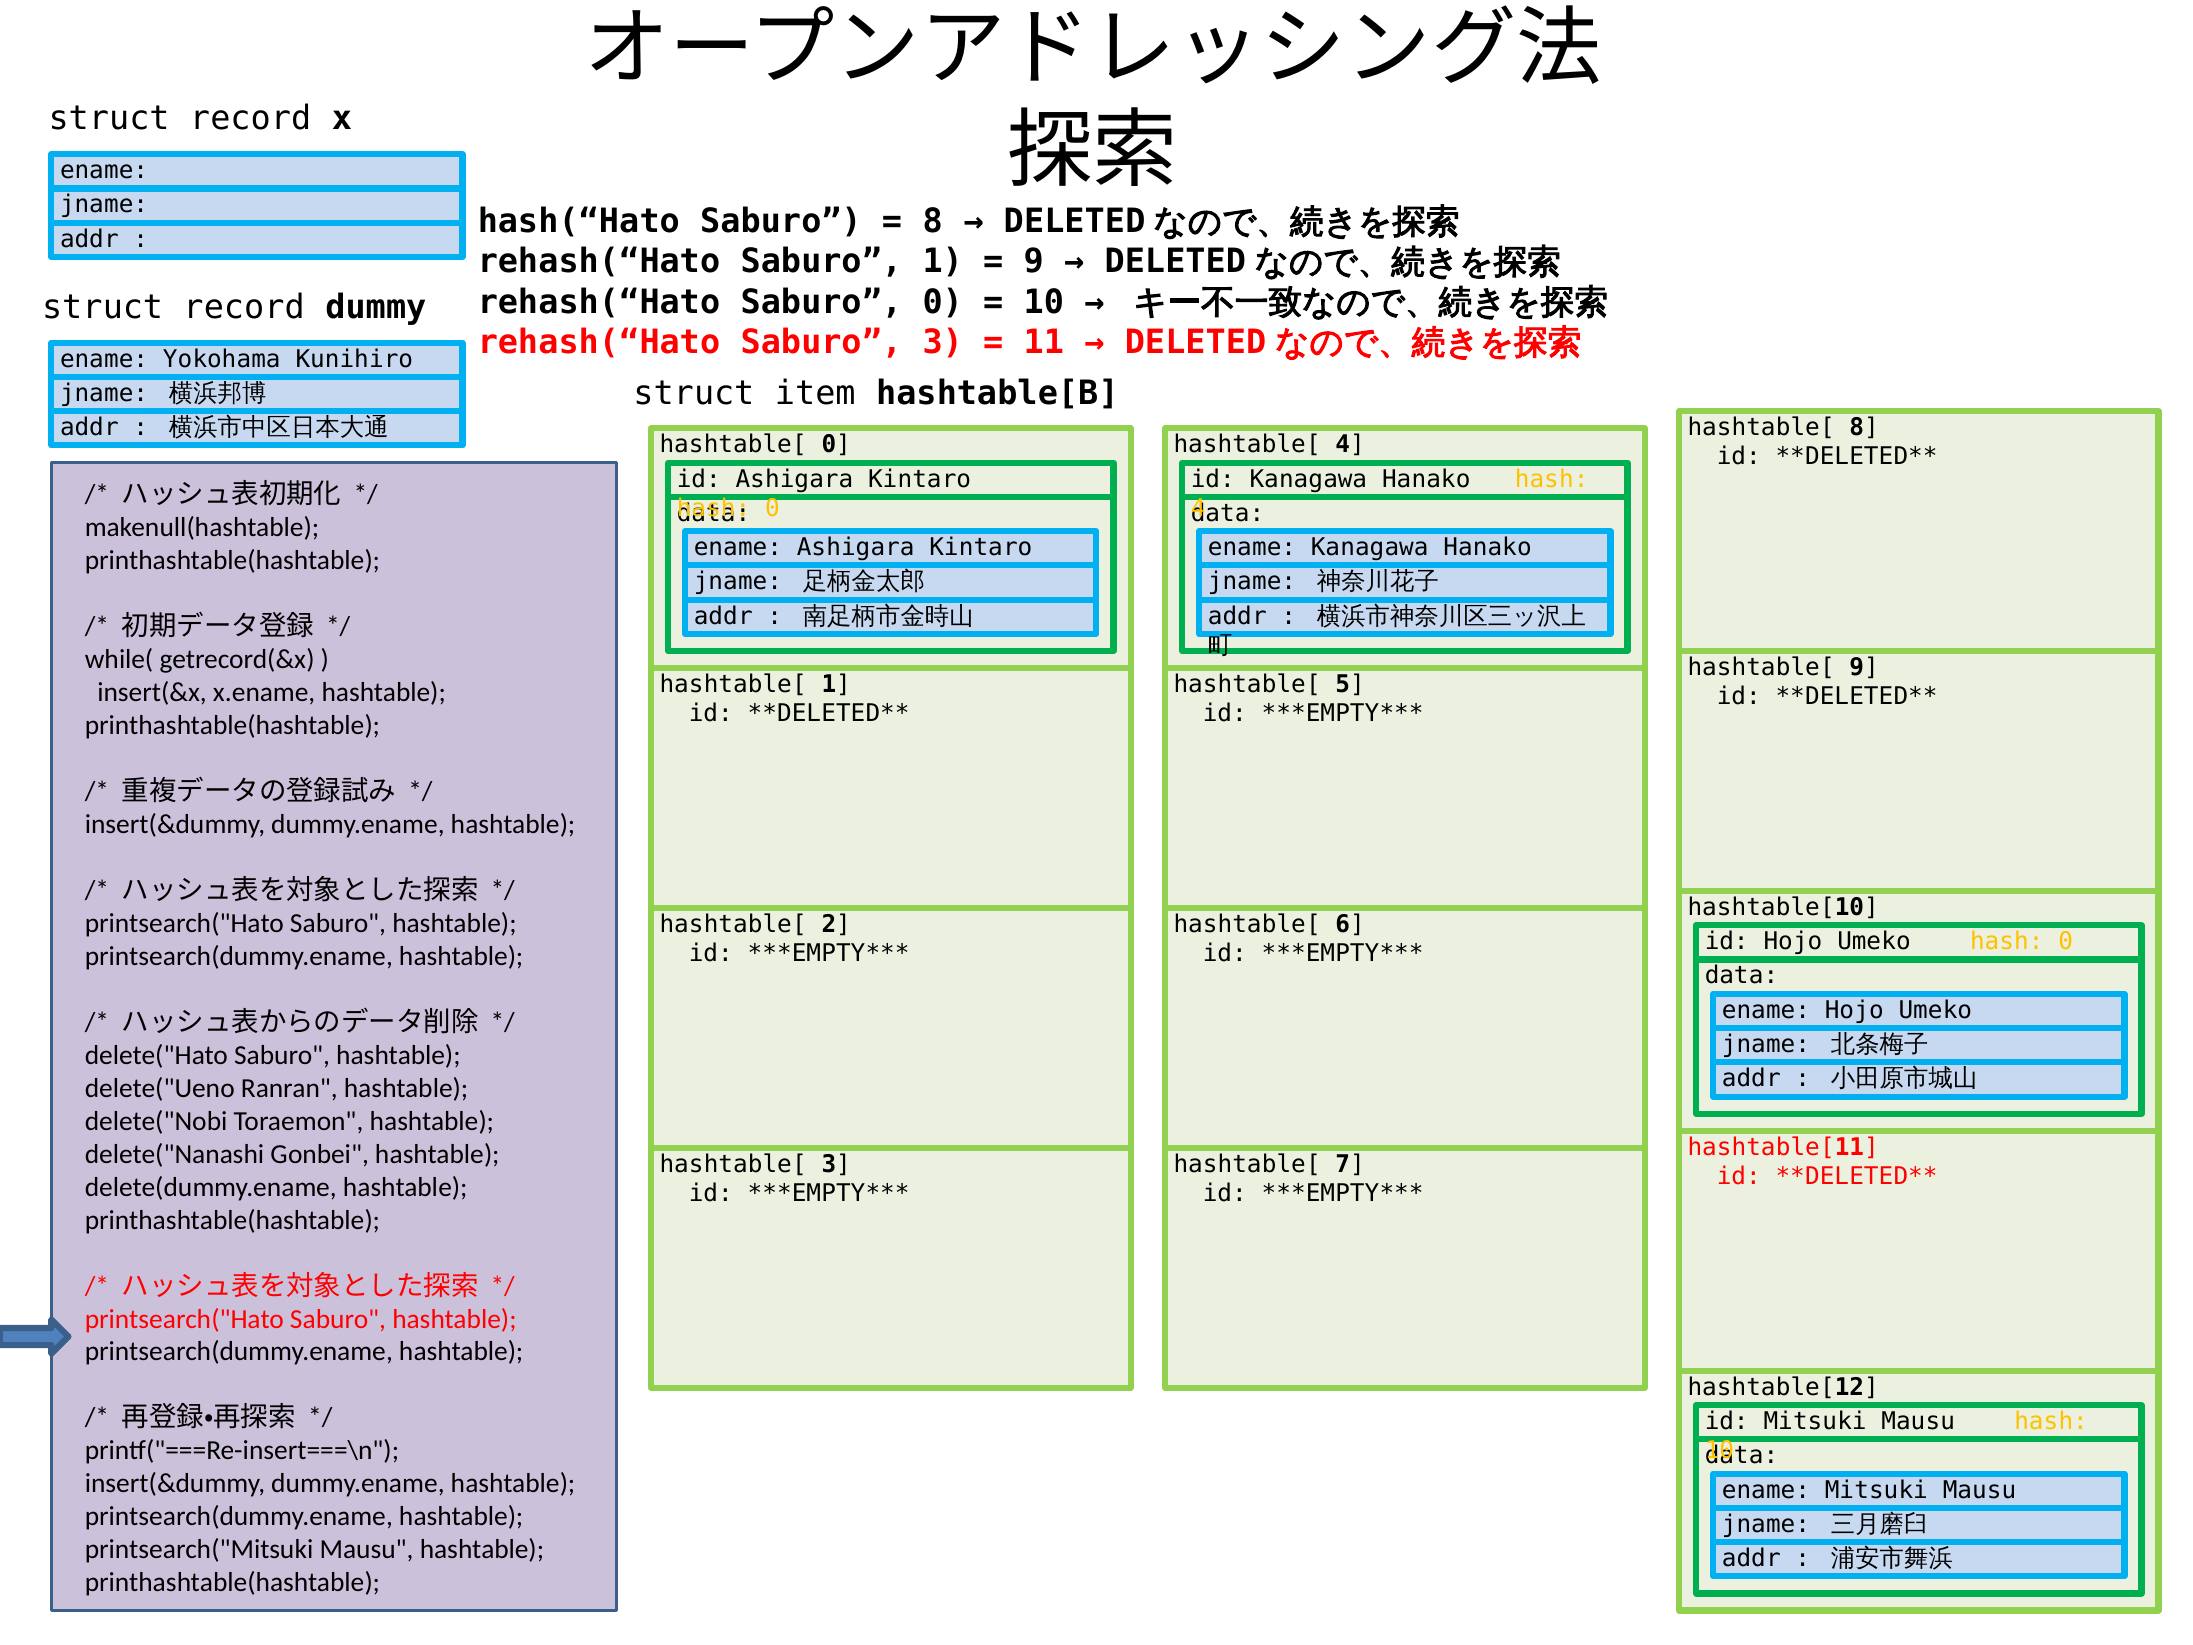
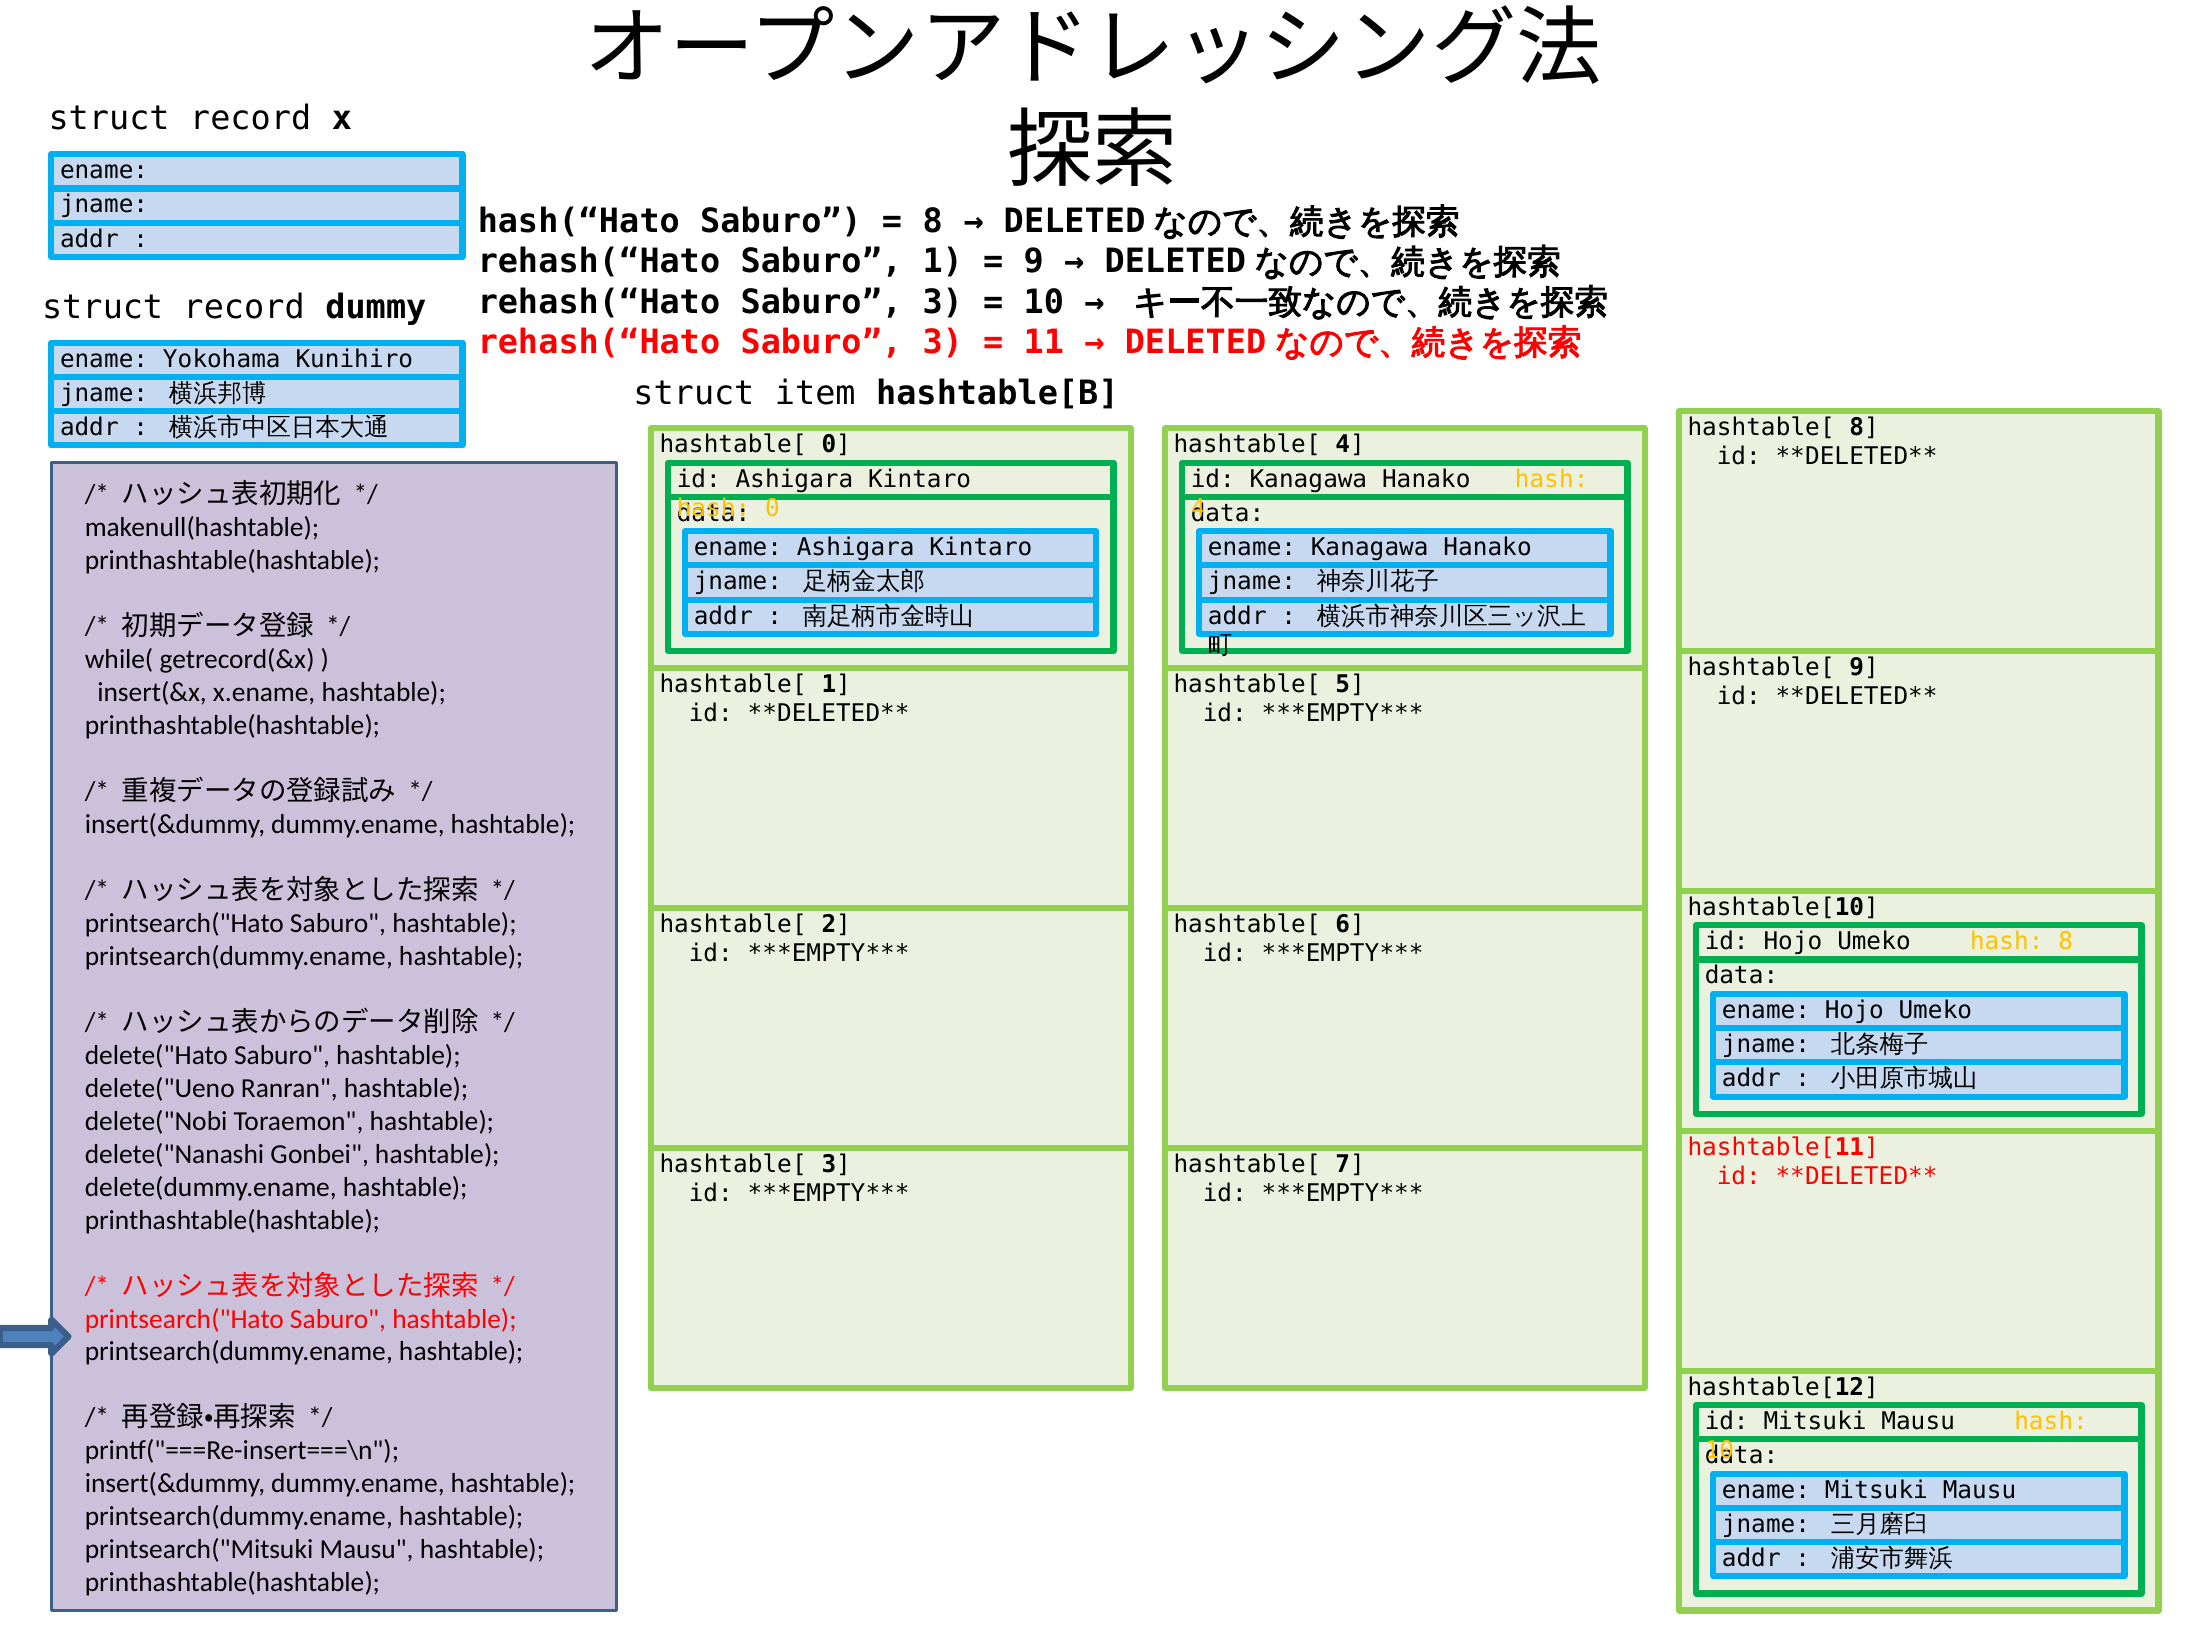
0 at (943, 302): 0 -> 3
0 at (2066, 942): 0 -> 8
